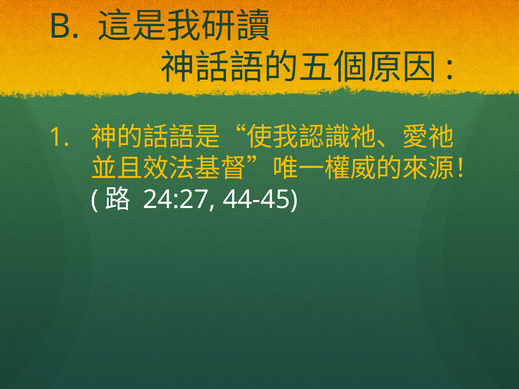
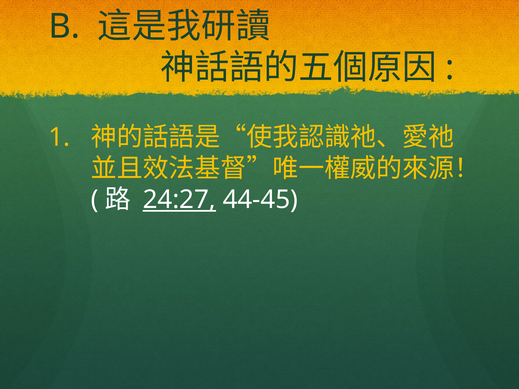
24:27 underline: none -> present
